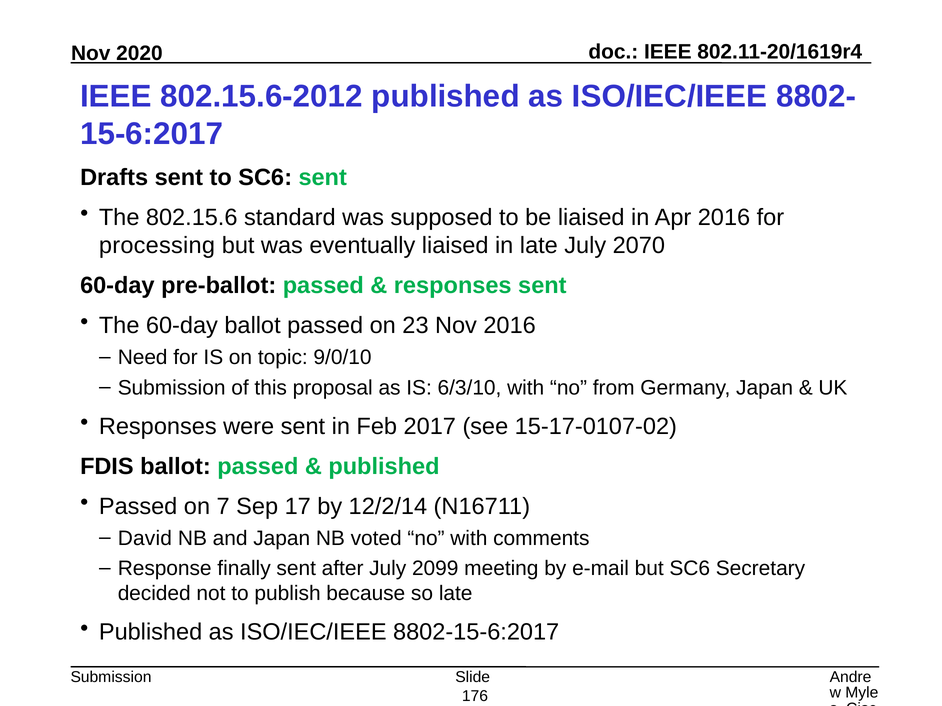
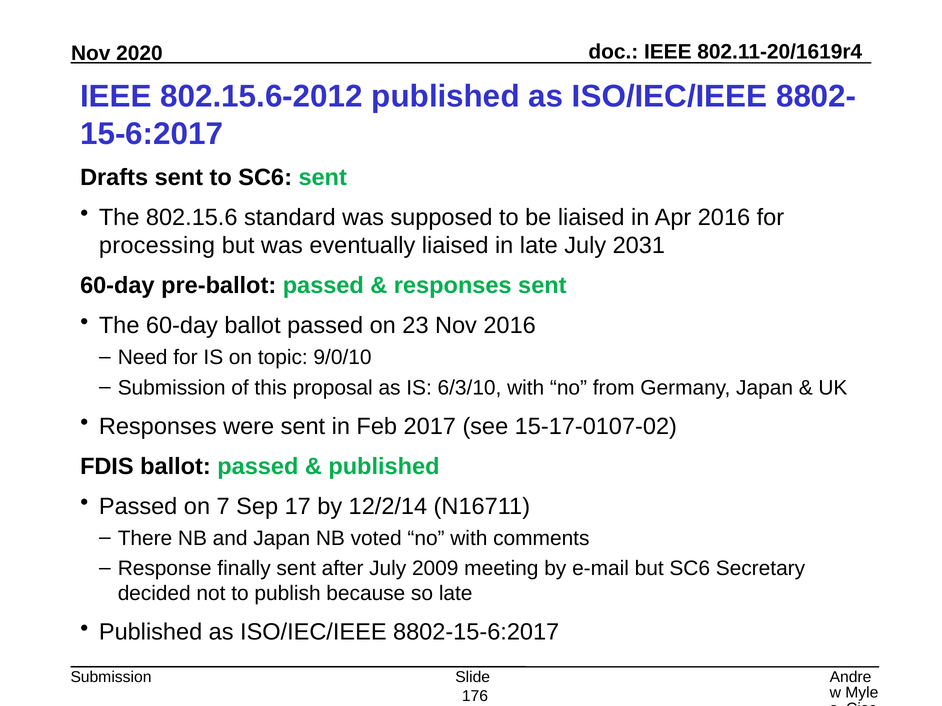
2070: 2070 -> 2031
David: David -> There
2099: 2099 -> 2009
